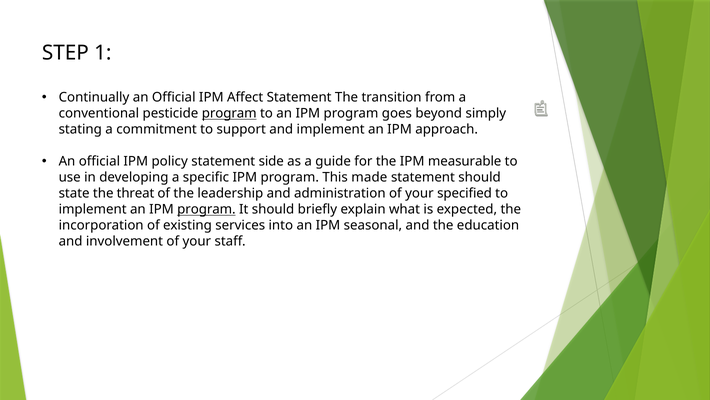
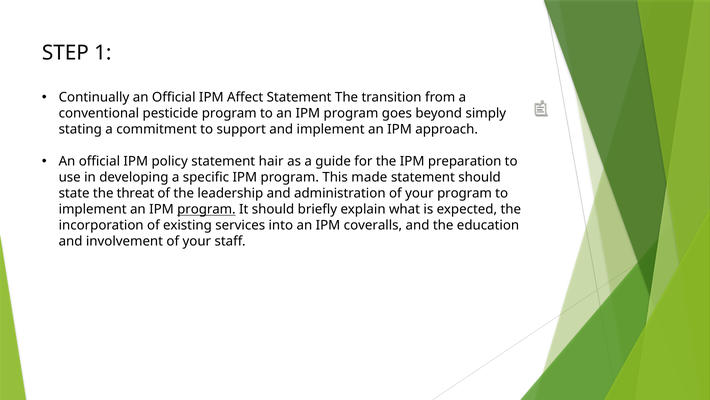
program at (229, 113) underline: present -> none
side: side -> hair
measurable: measurable -> preparation
your specified: specified -> program
seasonal: seasonal -> coveralls
